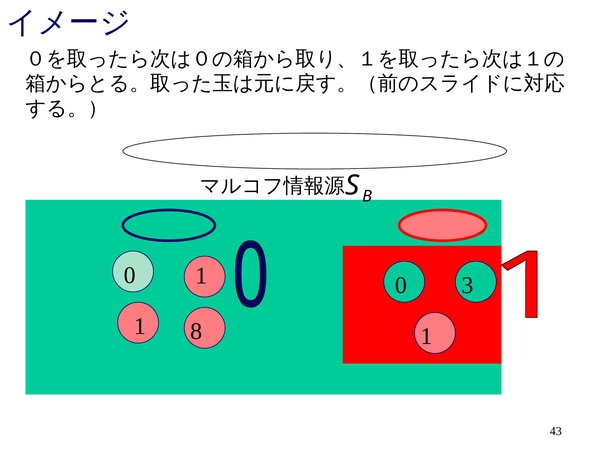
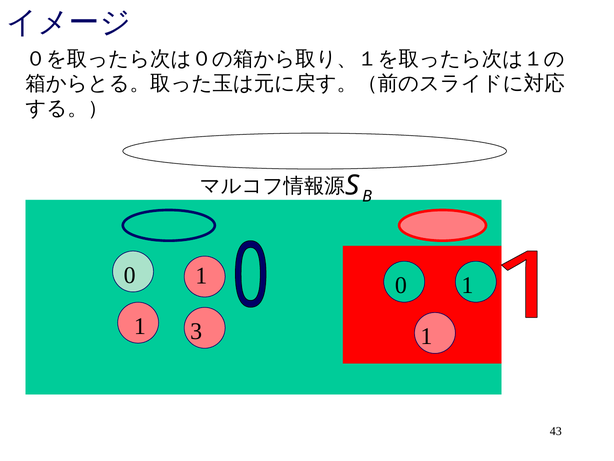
0 3: 3 -> 1
8: 8 -> 3
